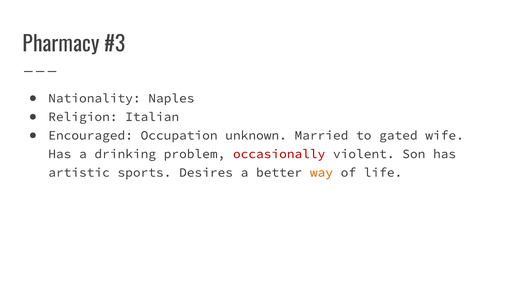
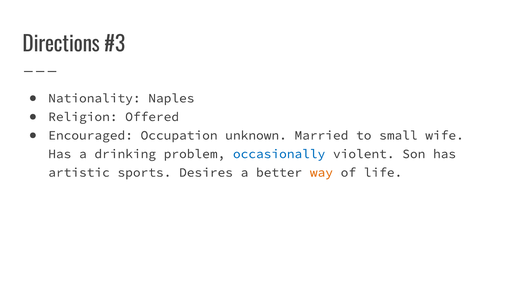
Pharmacy: Pharmacy -> Directions
Italian: Italian -> Offered
gated: gated -> small
occasionally colour: red -> blue
